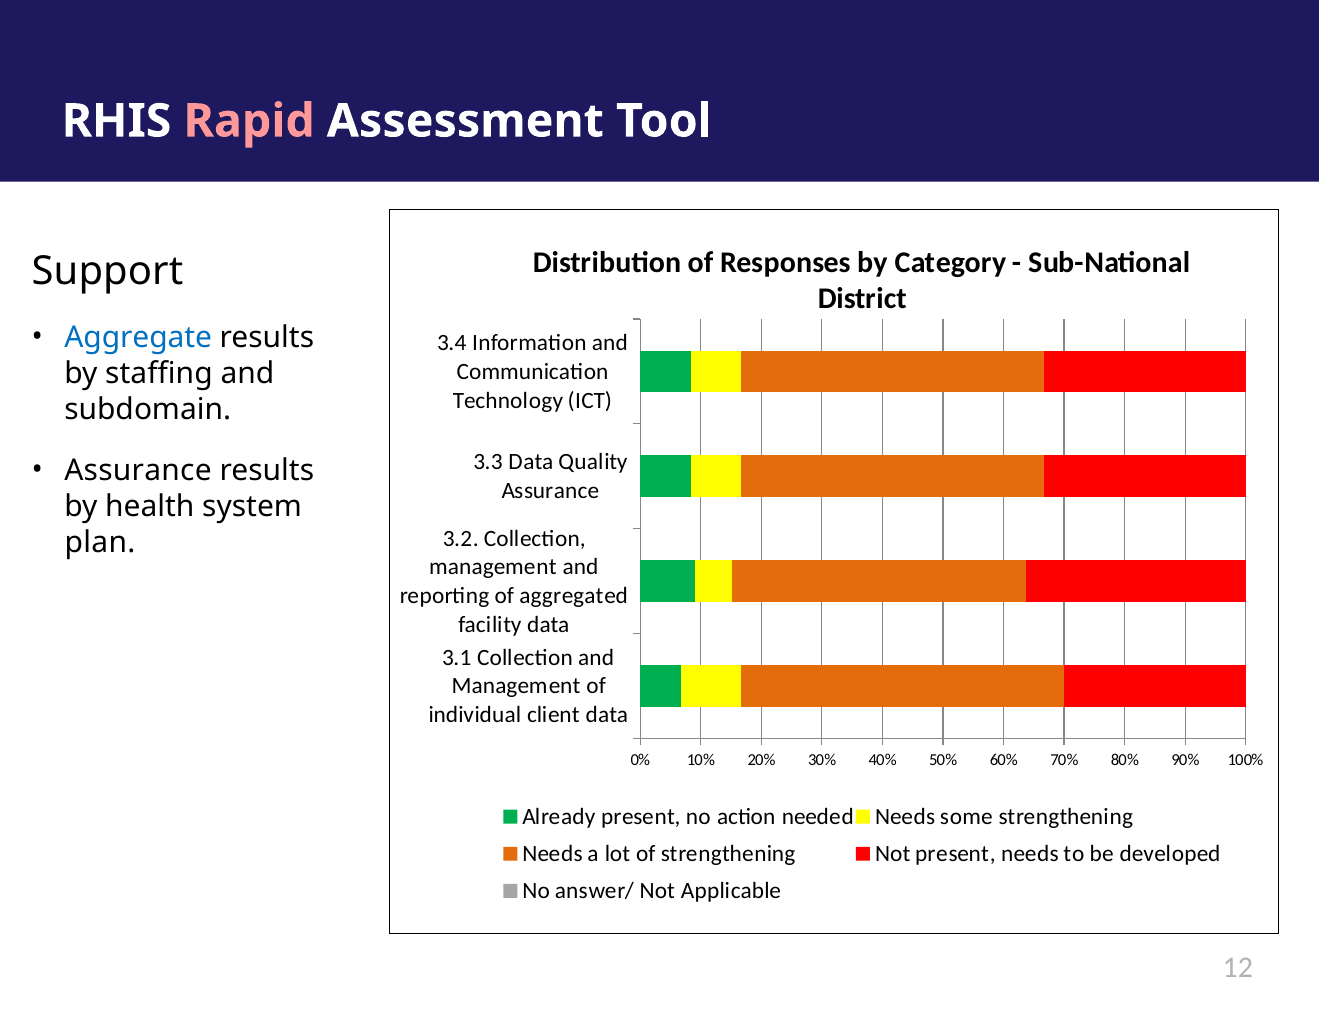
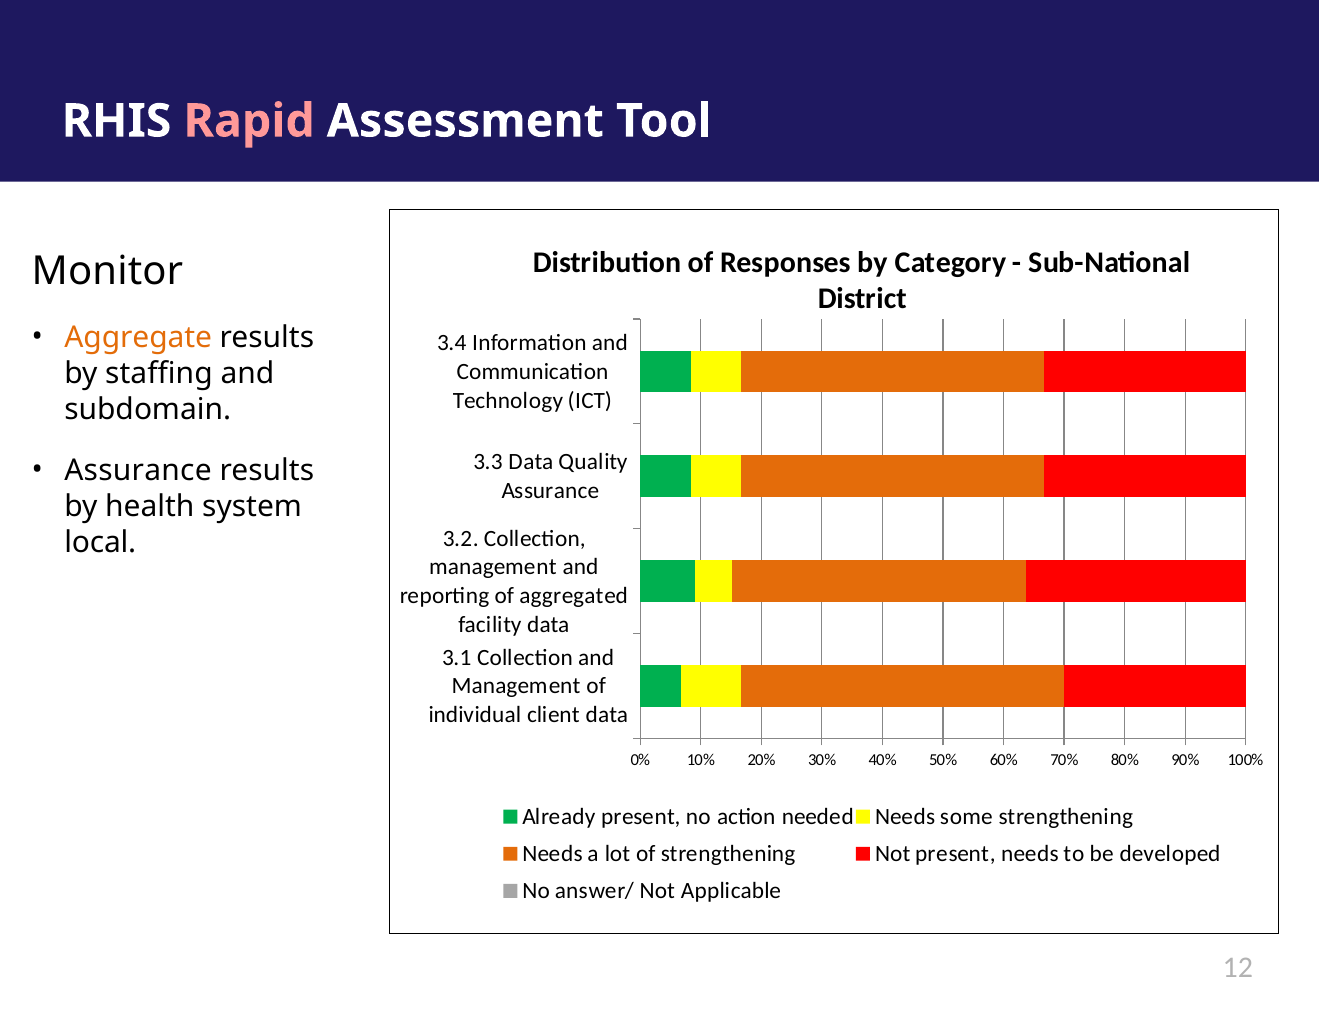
Support: Support -> Monitor
Aggregate colour: blue -> orange
plan: plan -> local
